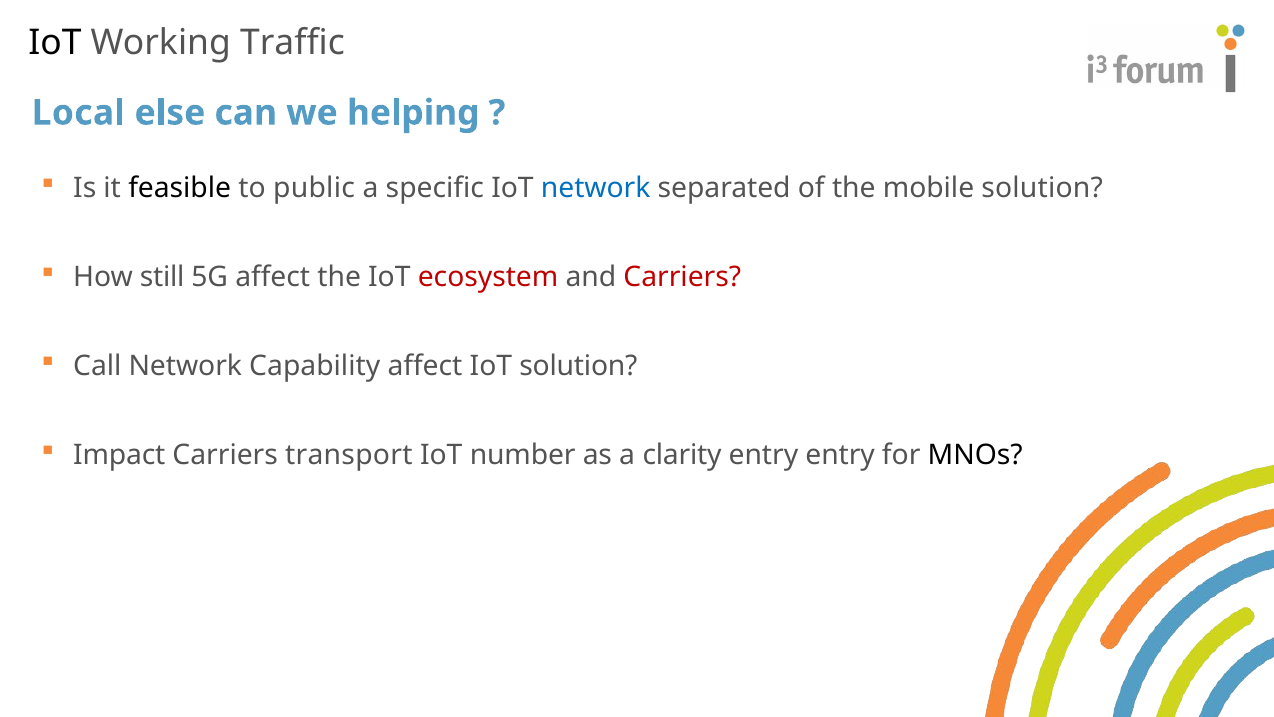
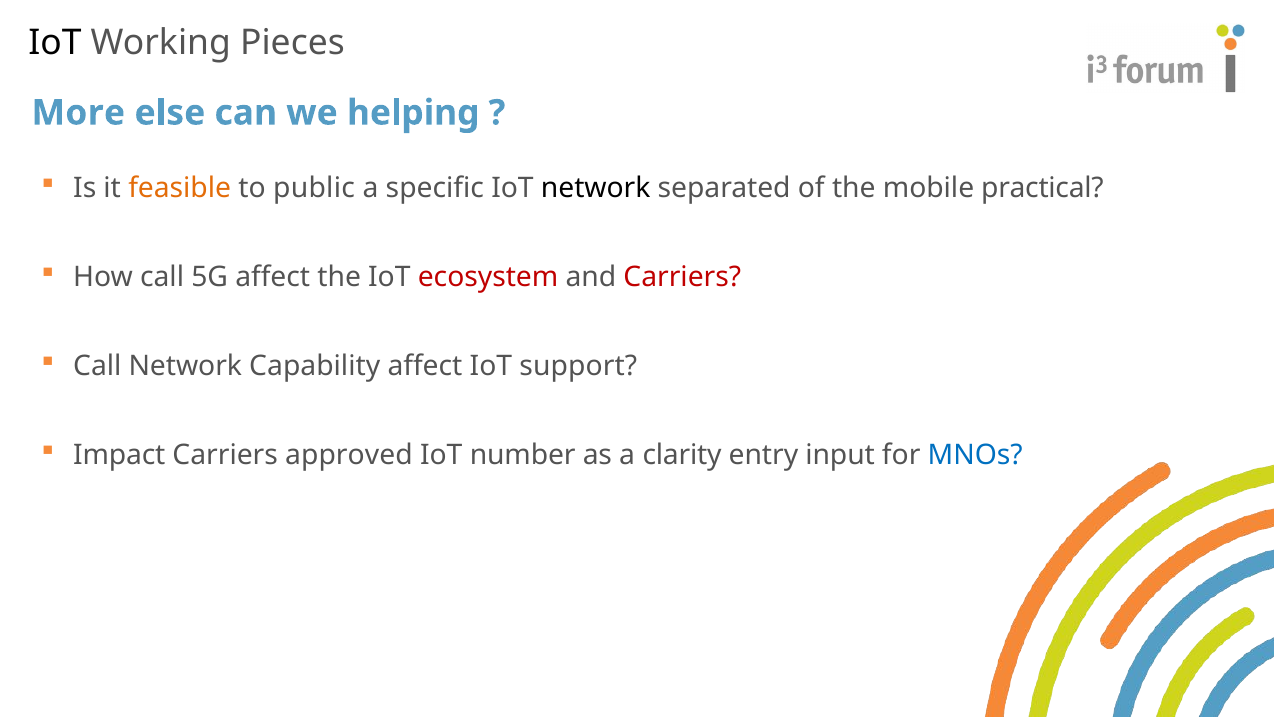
Traffic: Traffic -> Pieces
Local: Local -> More
feasible colour: black -> orange
network at (596, 188) colour: blue -> black
mobile solution: solution -> practical
How still: still -> call
IoT solution: solution -> support
transport: transport -> approved
entry entry: entry -> input
MNOs colour: black -> blue
